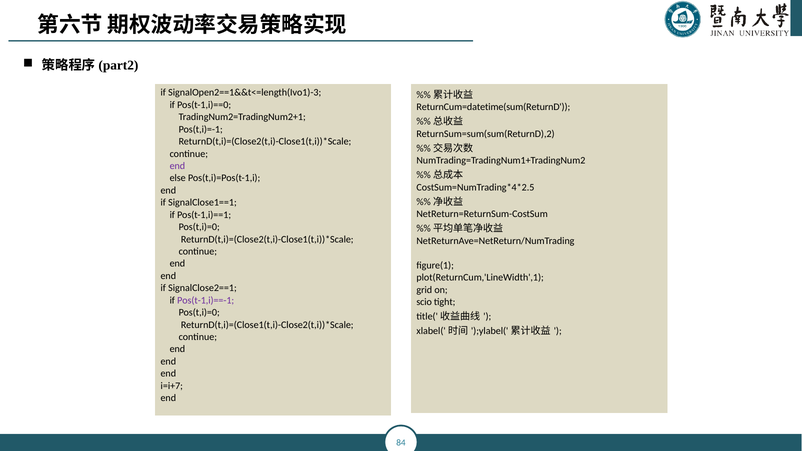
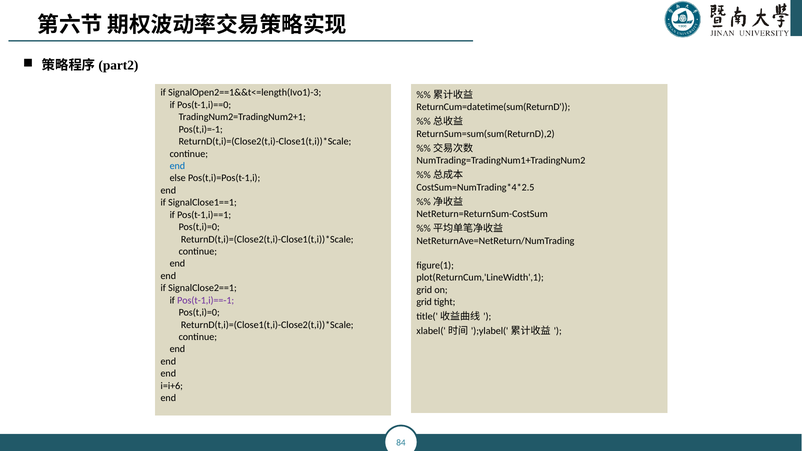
end at (177, 166) colour: purple -> blue
scio at (424, 302): scio -> grid
i=i+7: i=i+7 -> i=i+6
